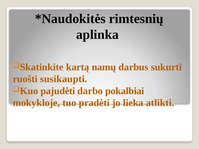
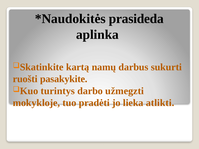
rimtesnių: rimtesnių -> prasideda
susikaupti: susikaupti -> pasakykite
pajudėti: pajudėti -> turintys
pokalbiai: pokalbiai -> užmegzti
